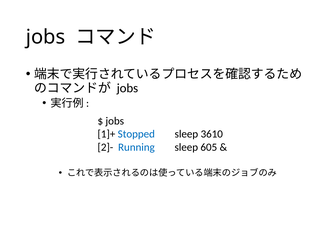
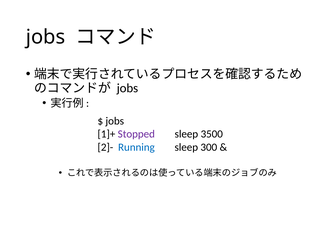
Stopped colour: blue -> purple
3610: 3610 -> 3500
605: 605 -> 300
